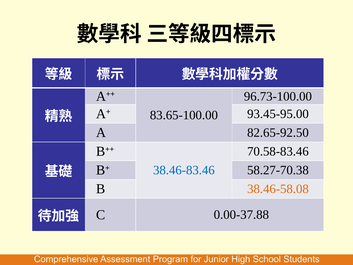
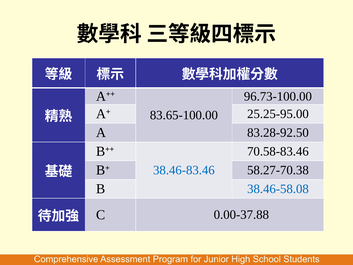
93.45-95.00: 93.45-95.00 -> 25.25-95.00
82.65-92.50: 82.65-92.50 -> 83.28-92.50
38.46-58.08 colour: orange -> blue
